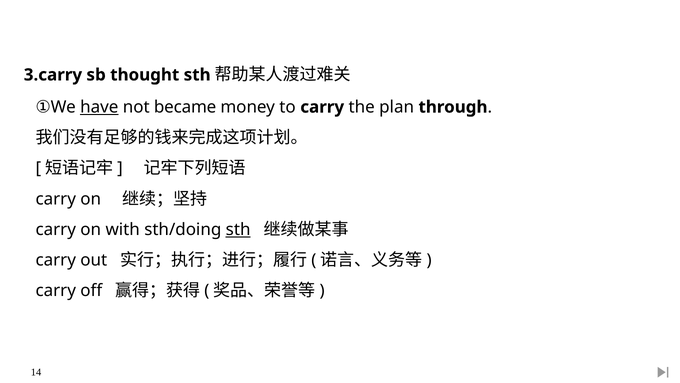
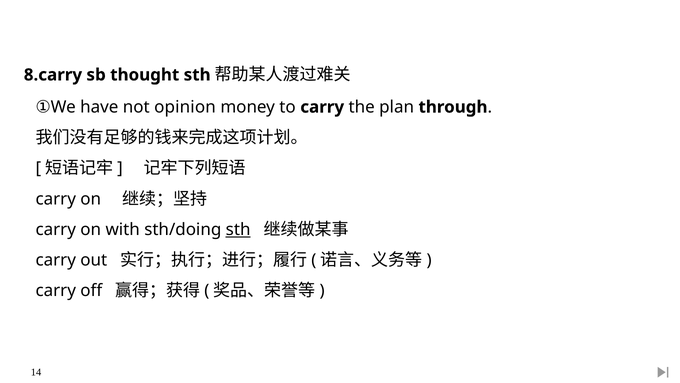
3.carry: 3.carry -> 8.carry
have underline: present -> none
became: became -> opinion
